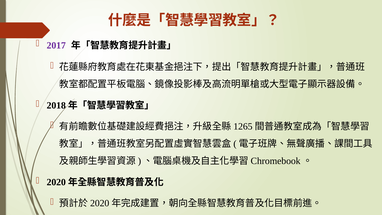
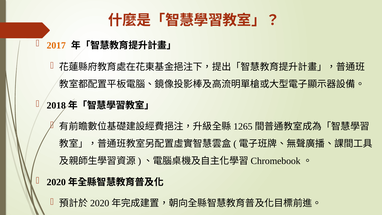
2017 colour: purple -> orange
